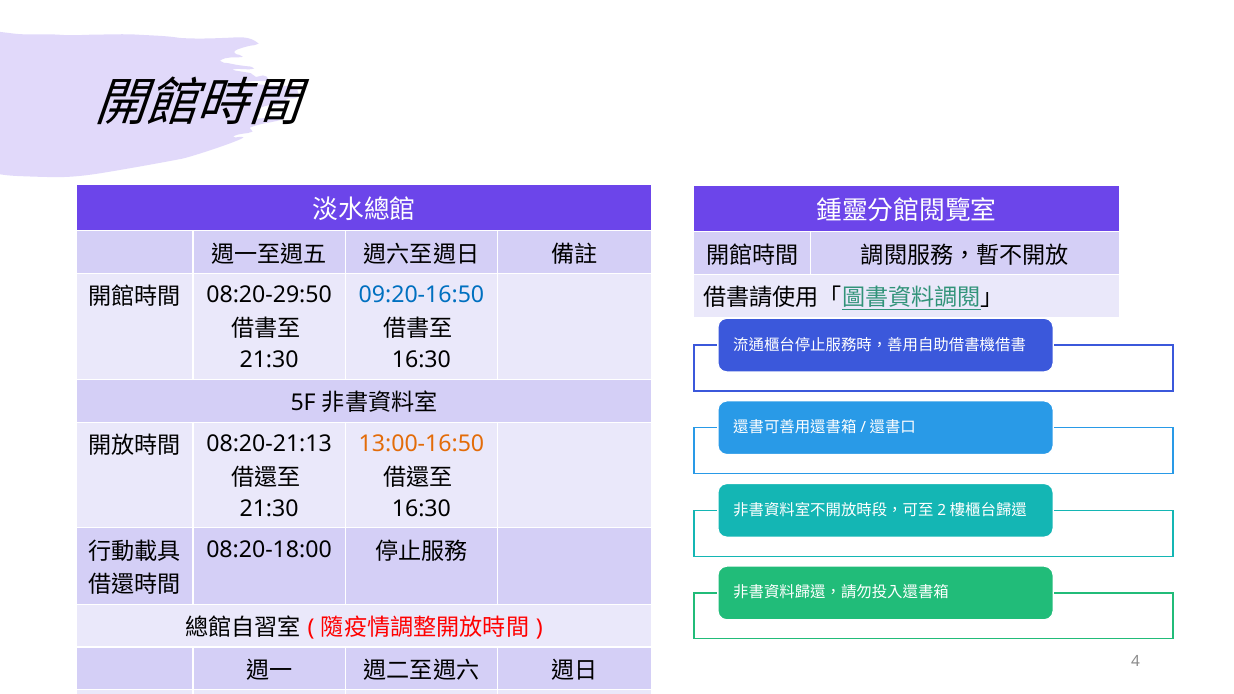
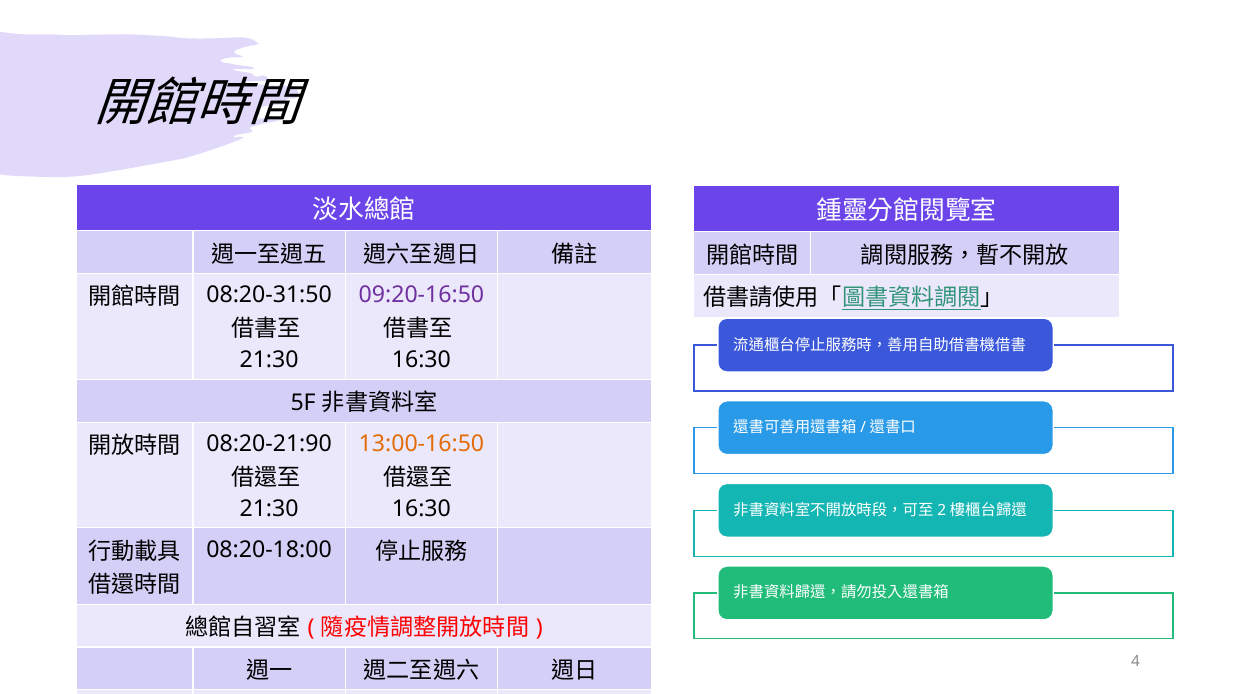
08:20-29:50: 08:20-29:50 -> 08:20-31:50
09:20-16:50 colour: blue -> purple
08:20-21:13: 08:20-21:13 -> 08:20-21:90
